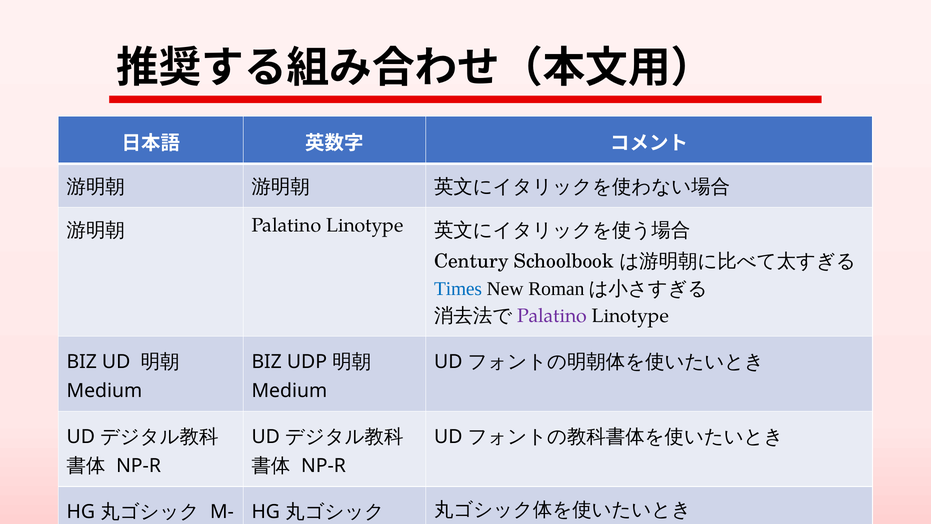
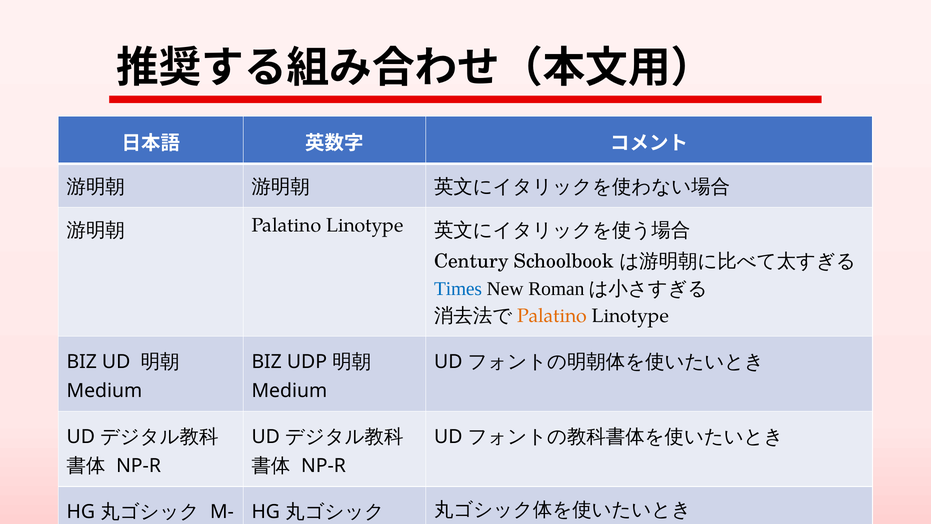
Palatino at (552, 316) colour: purple -> orange
